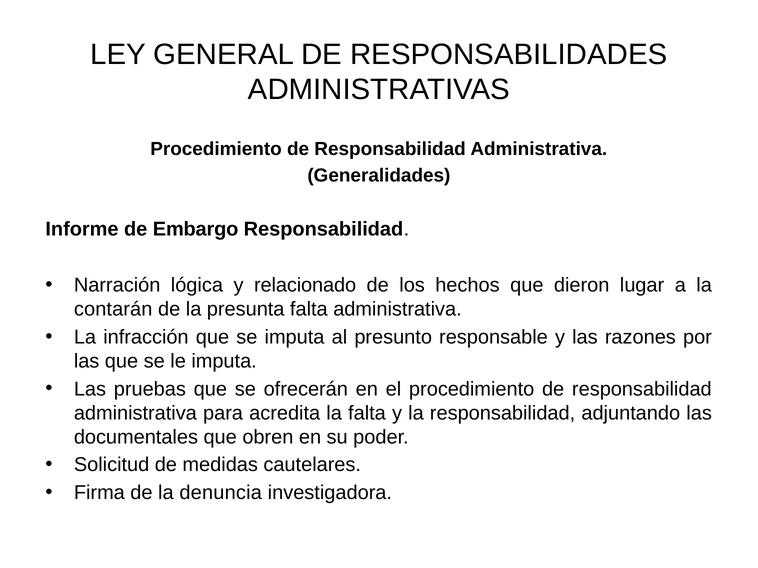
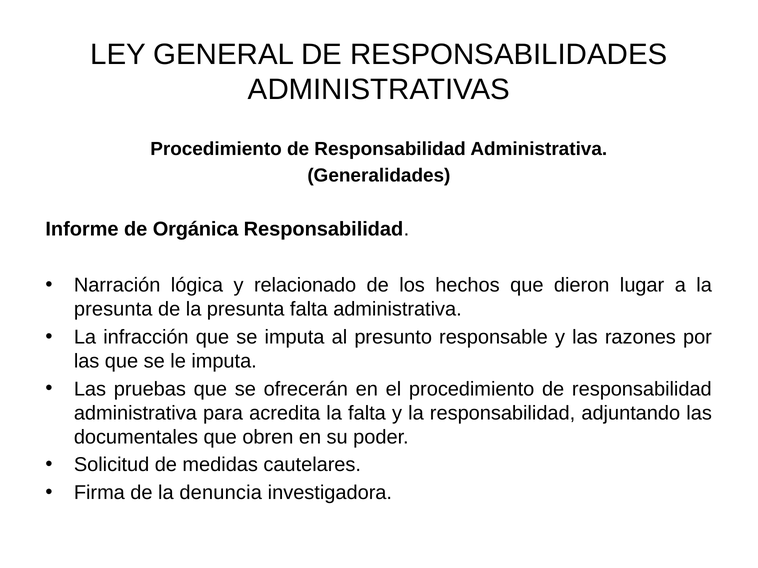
Embargo: Embargo -> Orgánica
contarán at (113, 309): contarán -> presunta
